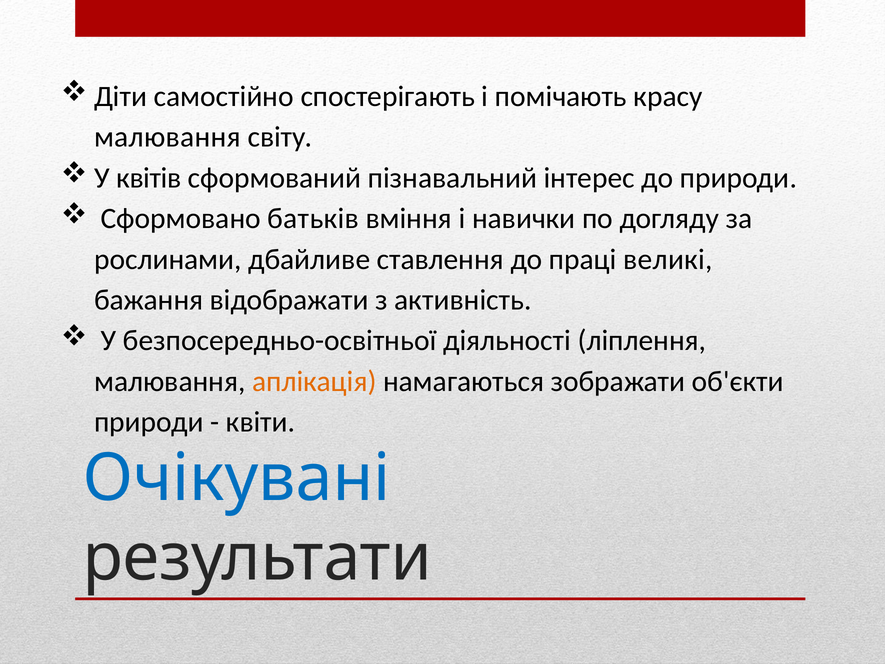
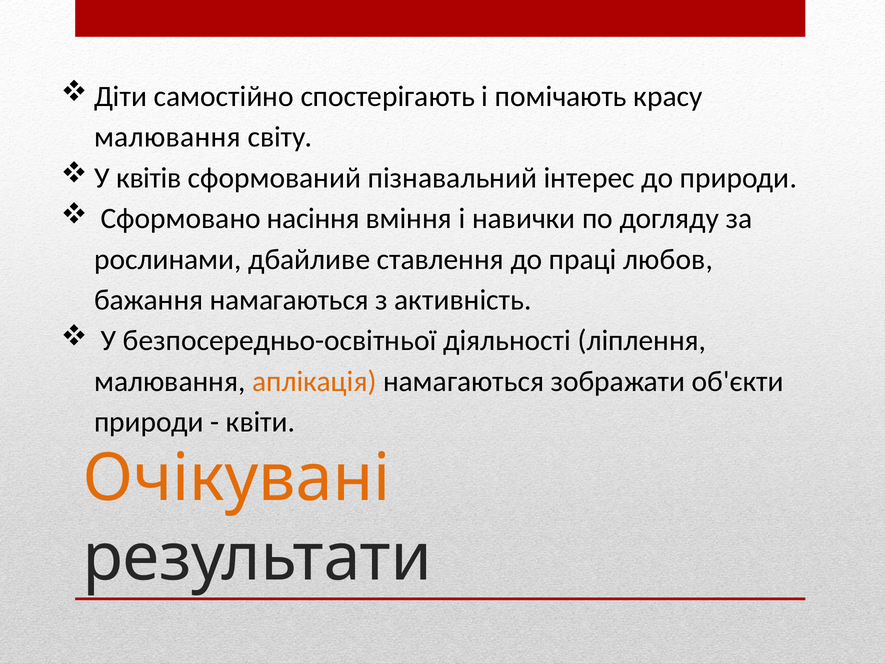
батьків: батьків -> насіння
великі: великі -> любов
бажання відображати: відображати -> намагаються
Очікувані colour: blue -> orange
